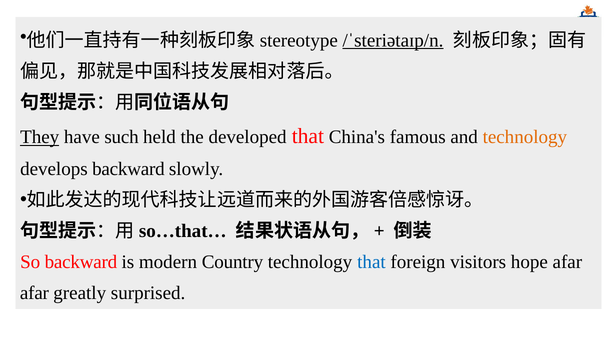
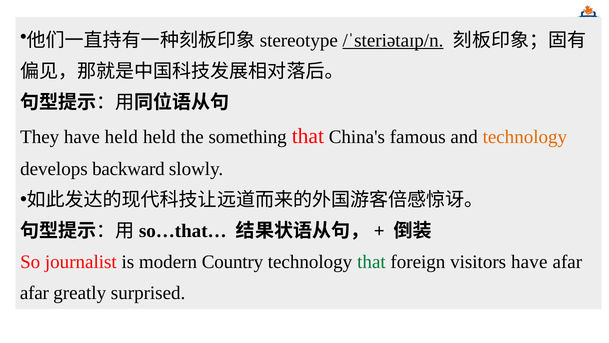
They underline: present -> none
have such: such -> held
developed: developed -> something
So backward: backward -> journalist
that at (371, 262) colour: blue -> green
visitors hope: hope -> have
